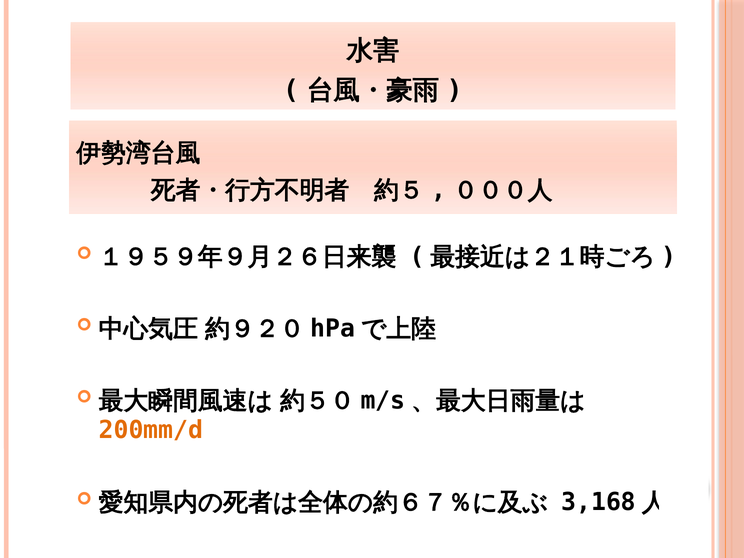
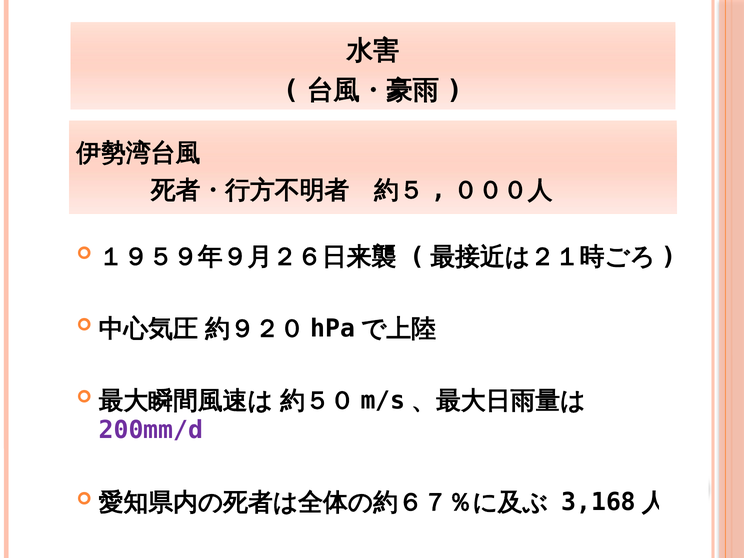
200mm/d colour: orange -> purple
